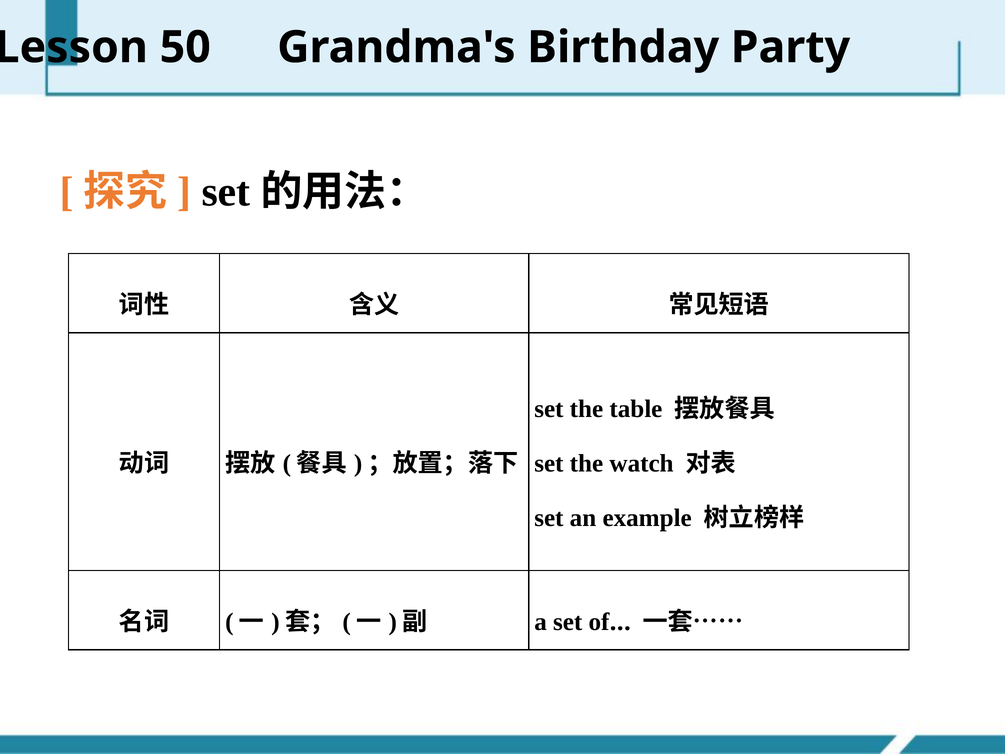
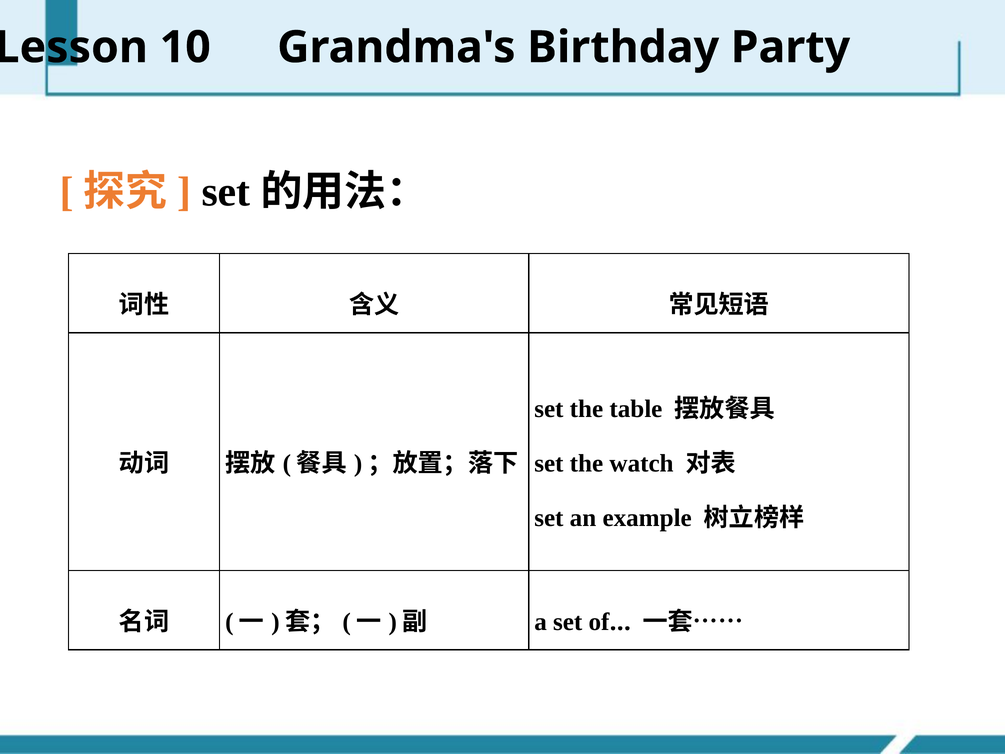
50: 50 -> 10
